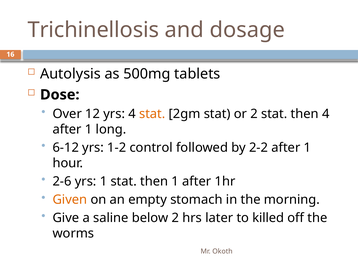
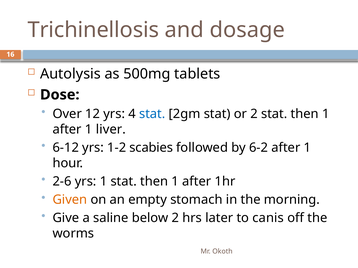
stat at (152, 114) colour: orange -> blue
2 stat then 4: 4 -> 1
long: long -> liver
control: control -> scabies
2-2: 2-2 -> 6-2
killed: killed -> canis
